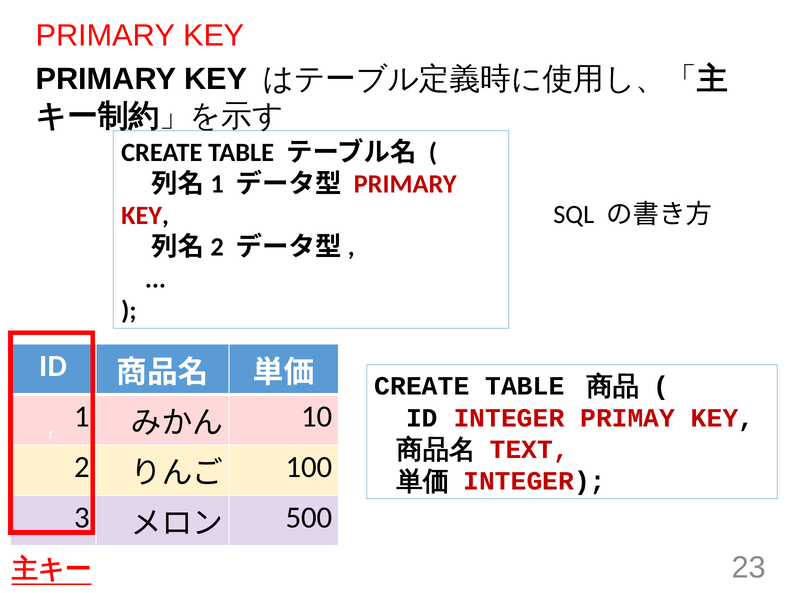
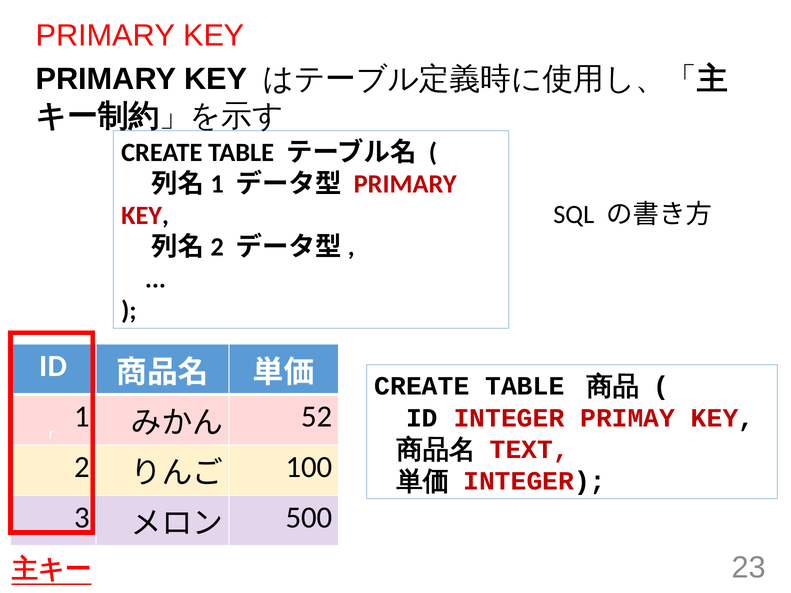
10: 10 -> 52
